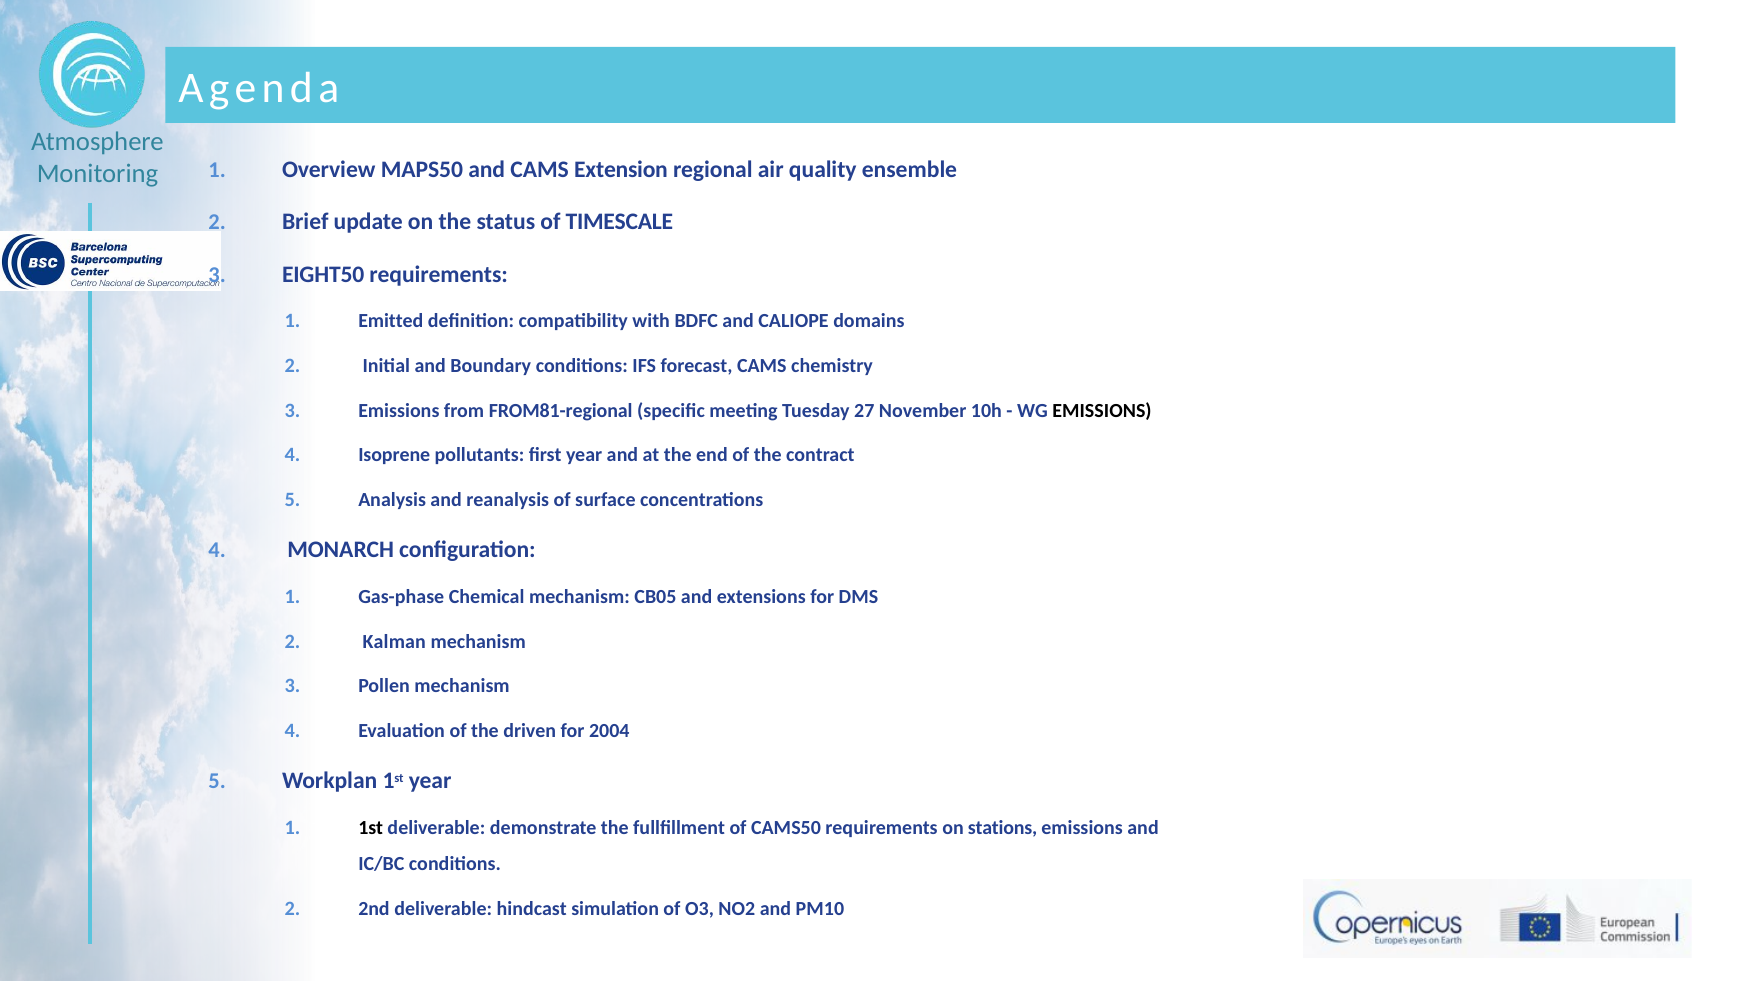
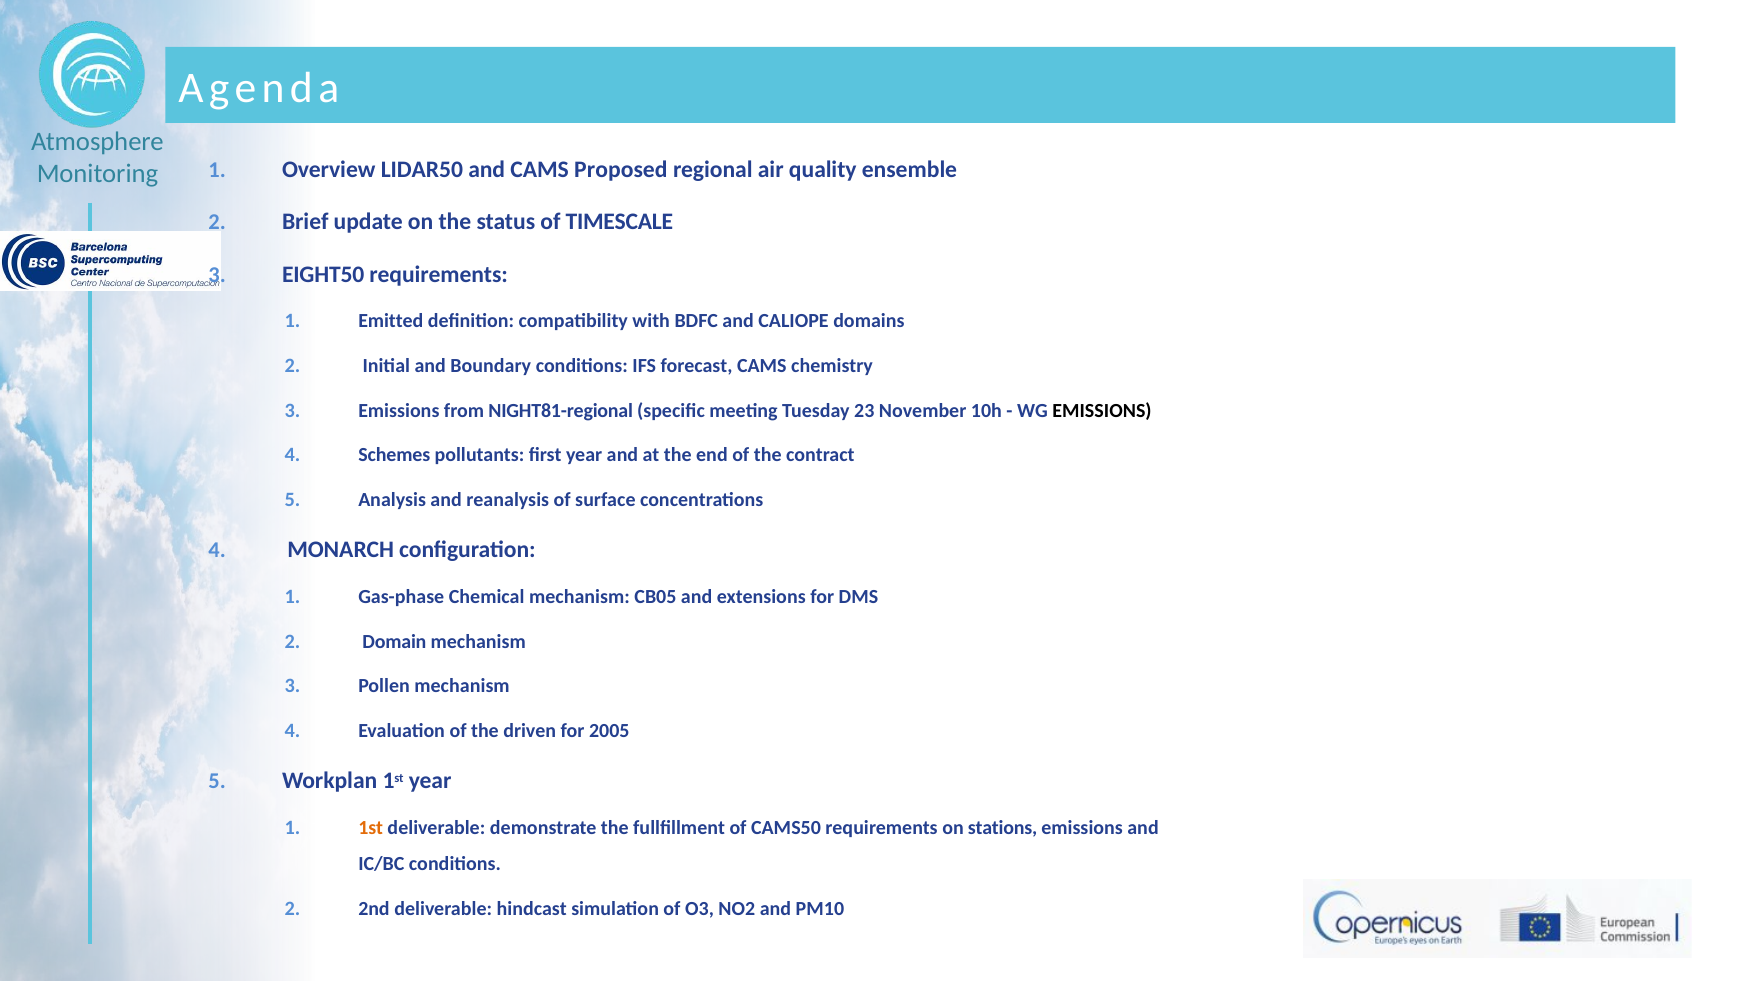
MAPS50: MAPS50 -> LIDAR50
Extension: Extension -> Proposed
FROM81-regional: FROM81-regional -> NIGHT81-regional
27: 27 -> 23
Isoprene: Isoprene -> Schemes
Kalman: Kalman -> Domain
2004: 2004 -> 2005
1st at (371, 827) colour: black -> orange
